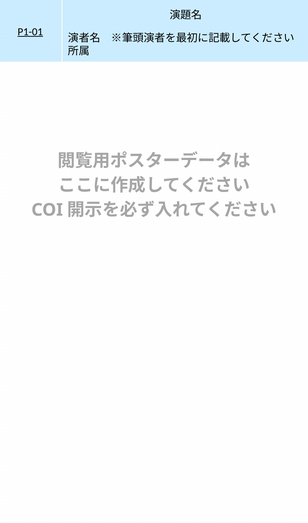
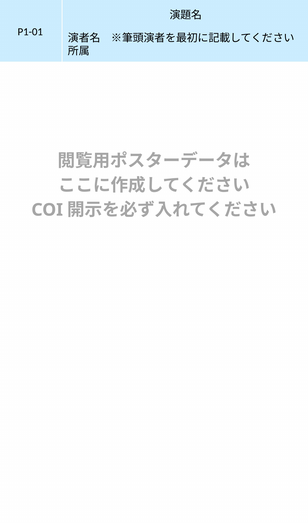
P1-01 underline: present -> none
